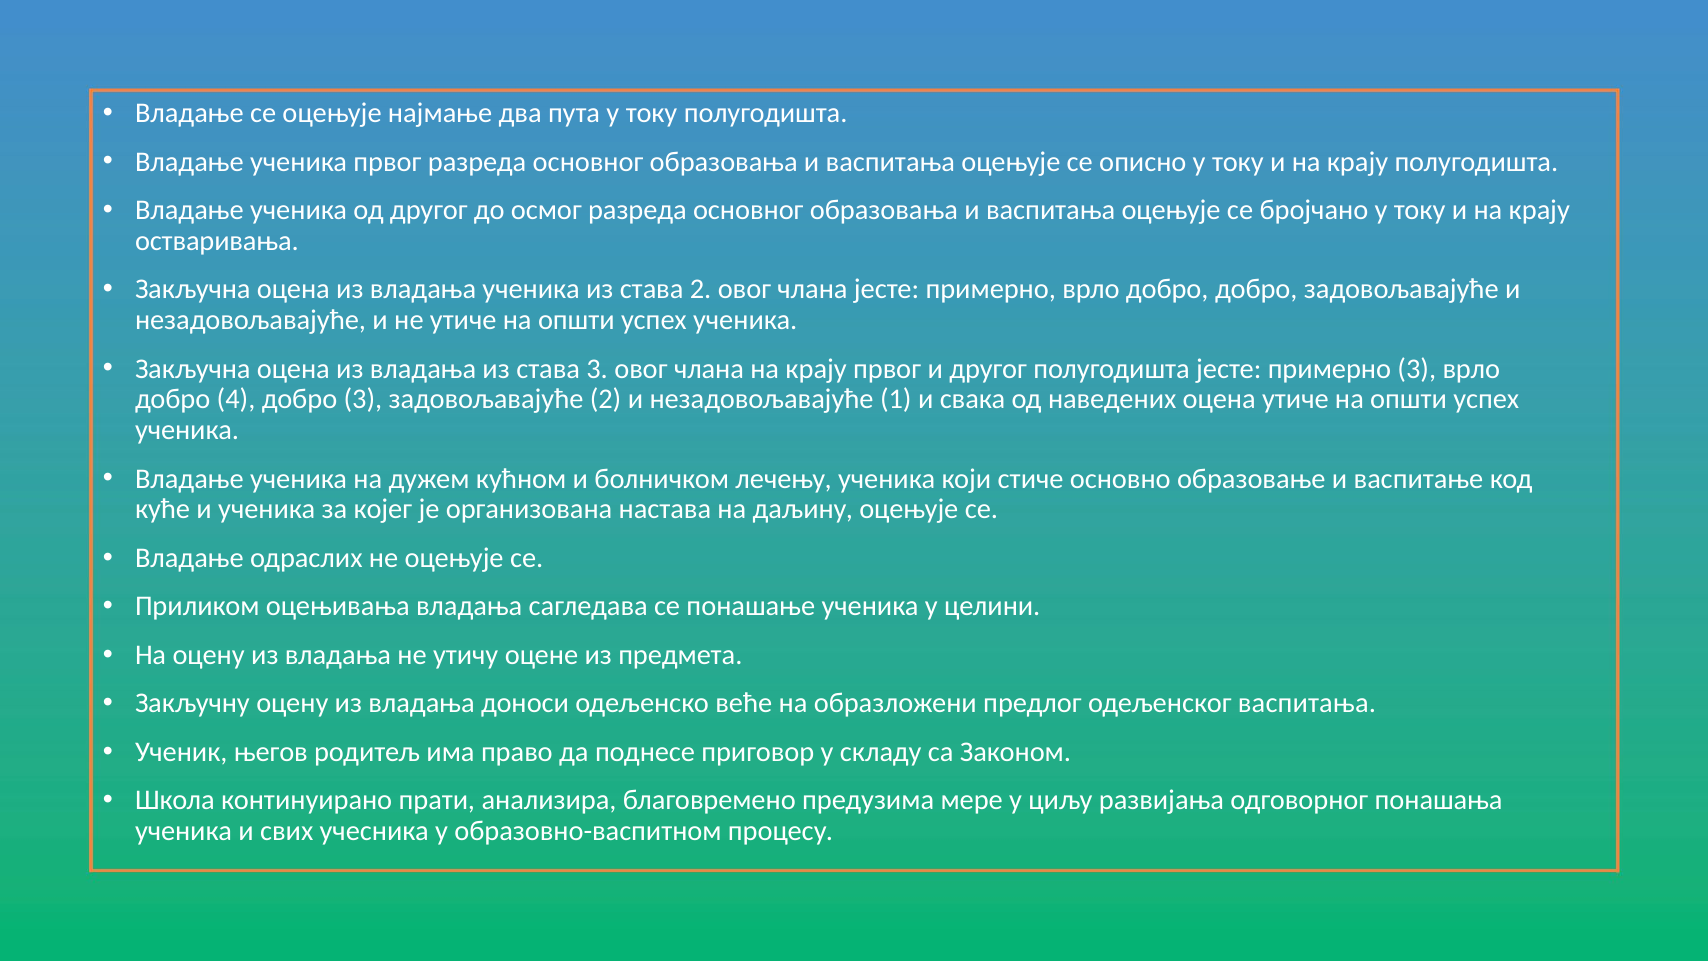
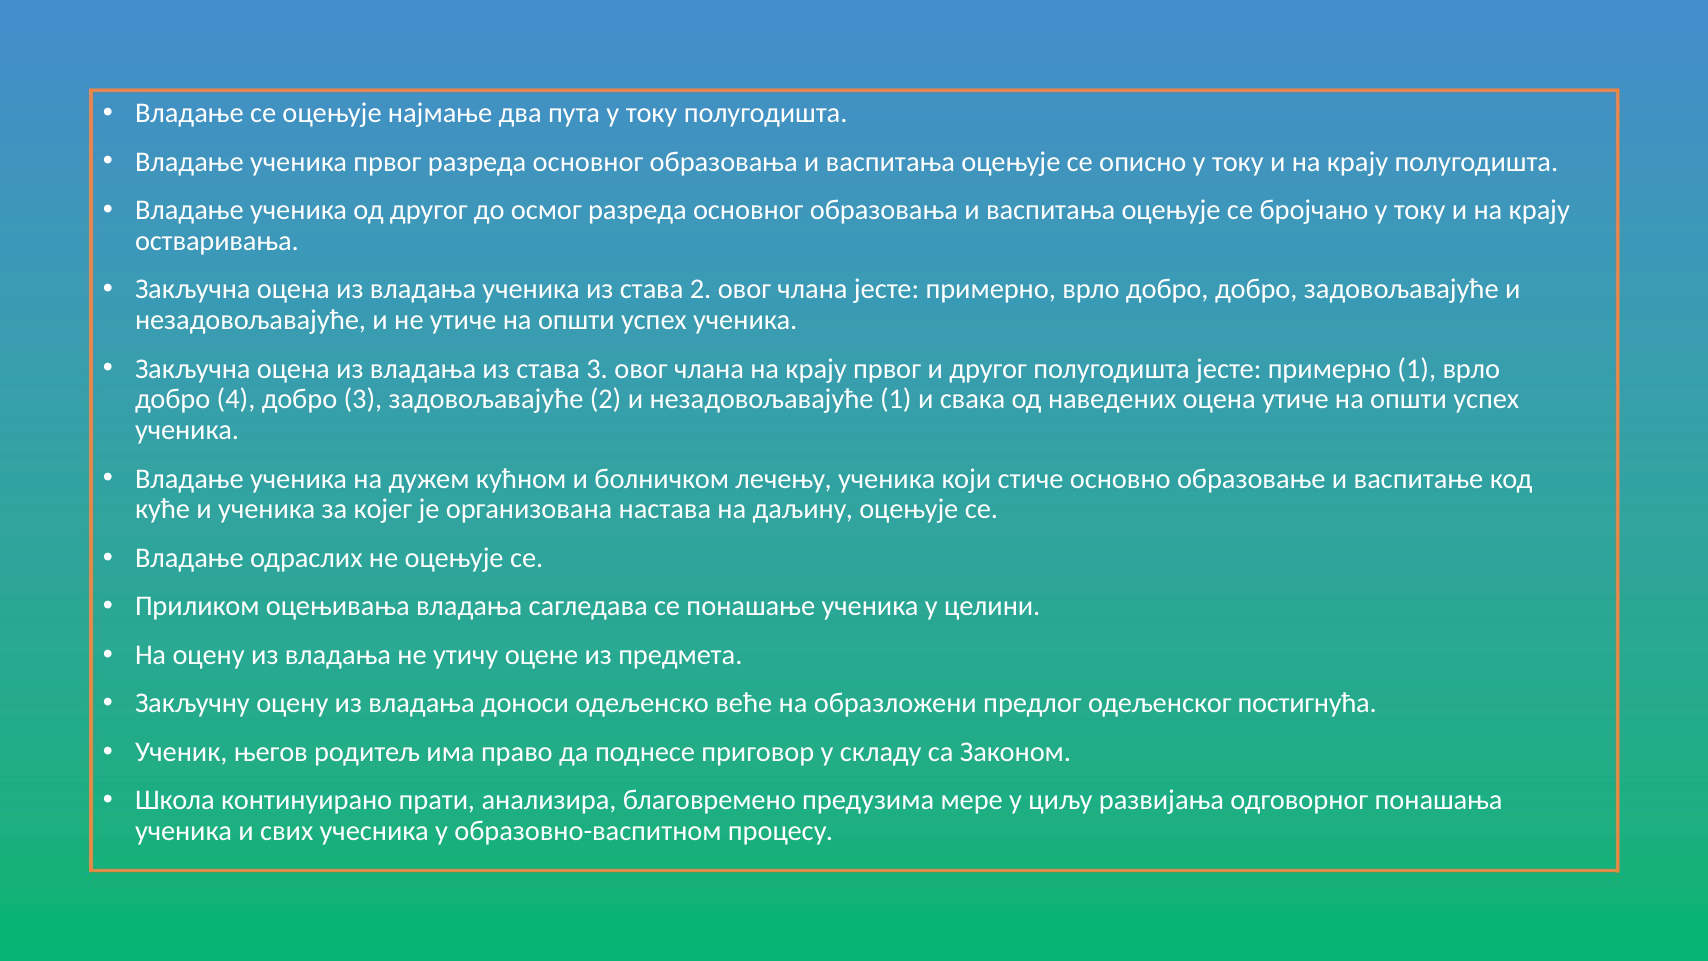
примерно 3: 3 -> 1
одељенског васпитања: васпитања -> постигнућа
